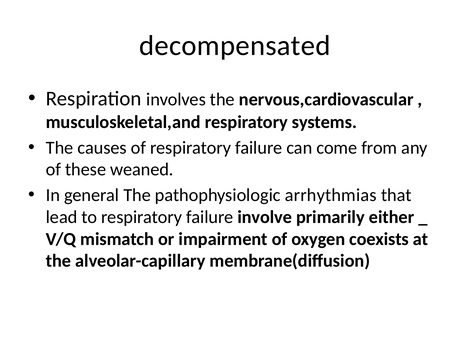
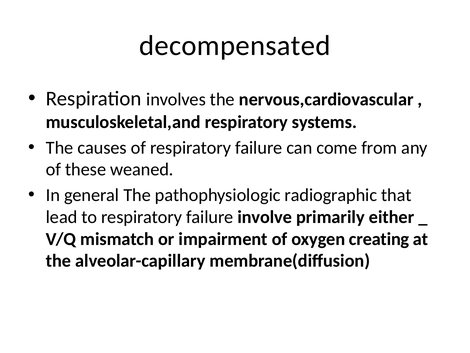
arrhythmias: arrhythmias -> radiographic
coexists: coexists -> creating
